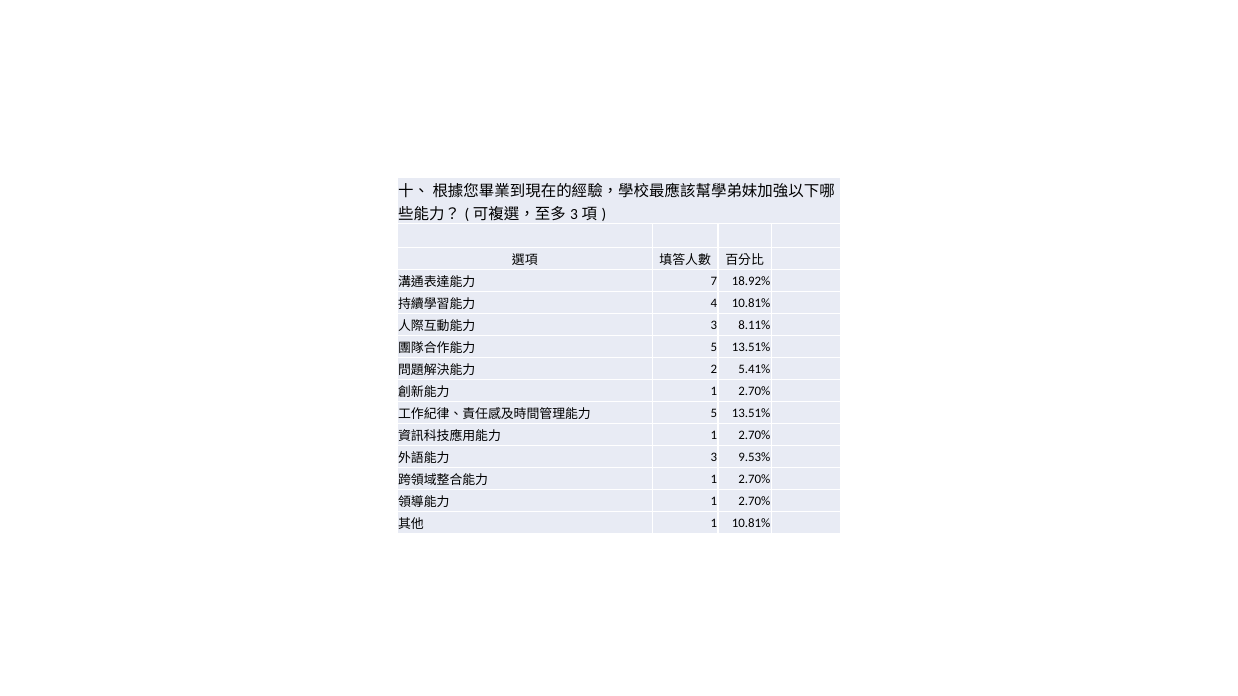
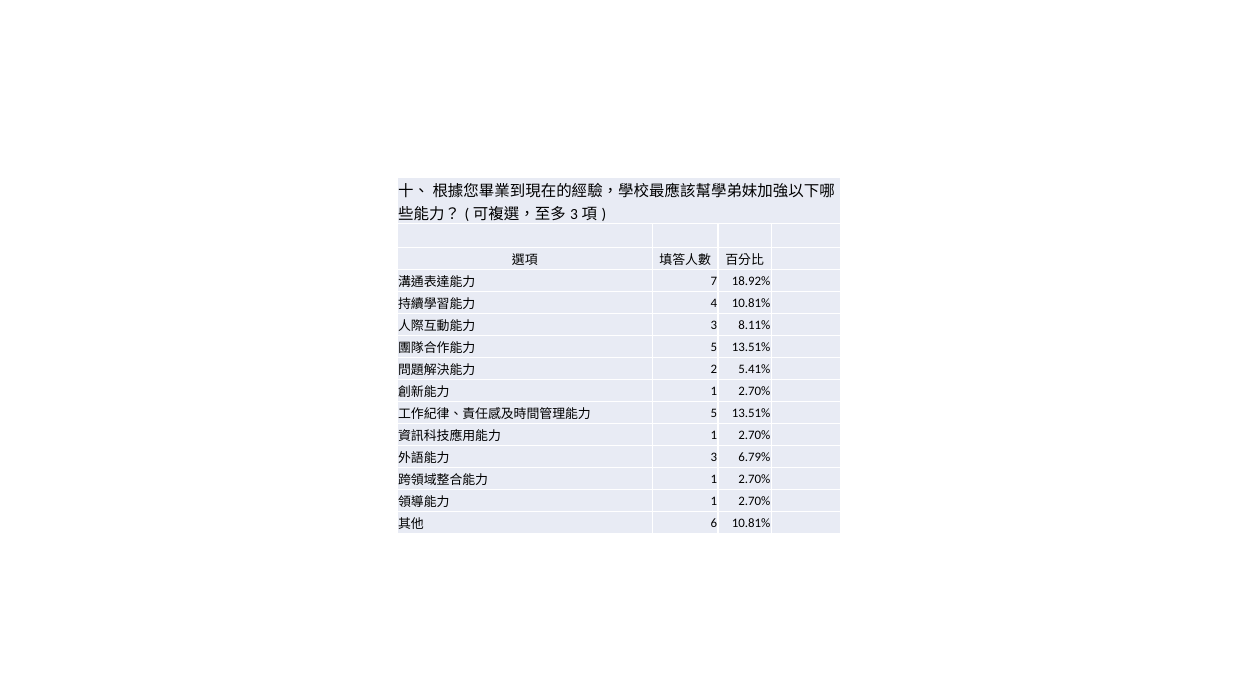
9.53%: 9.53% -> 6.79%
1 at (714, 523): 1 -> 6
